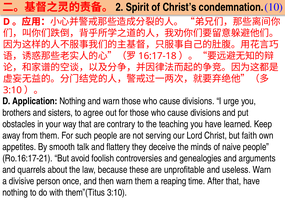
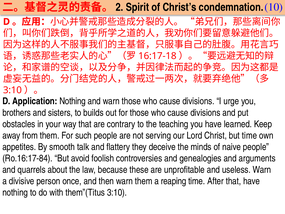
agree: agree -> builds
but faith: faith -> time
Ro.16:17-21: Ro.16:17-21 -> Ro.16:17-84
